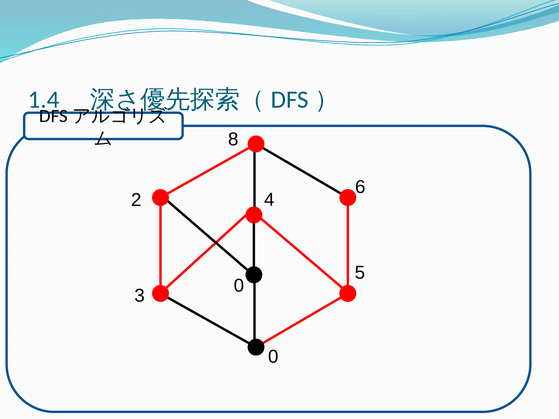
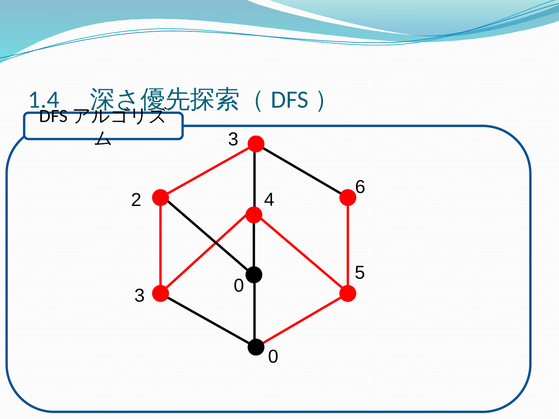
8 at (233, 139): 8 -> 3
